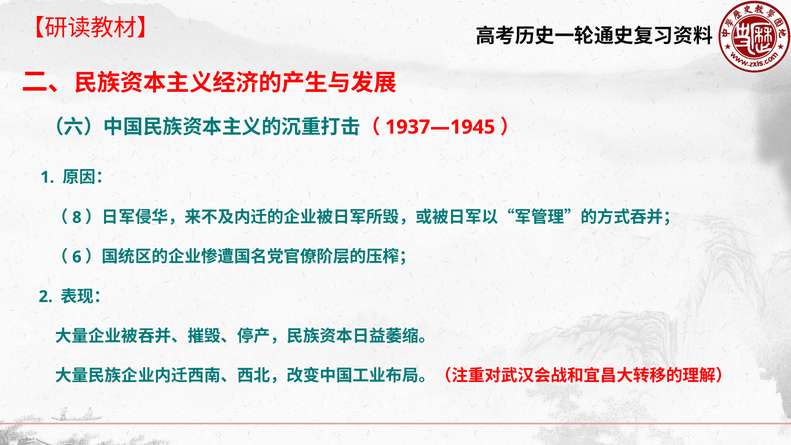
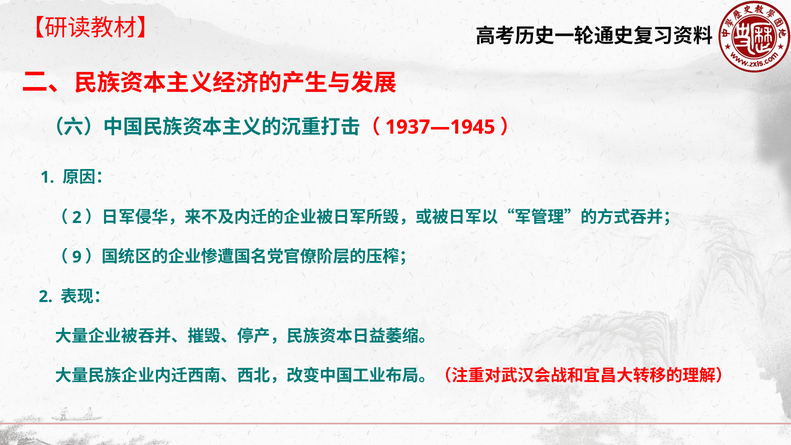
8 at (77, 217): 8 -> 2
6: 6 -> 9
